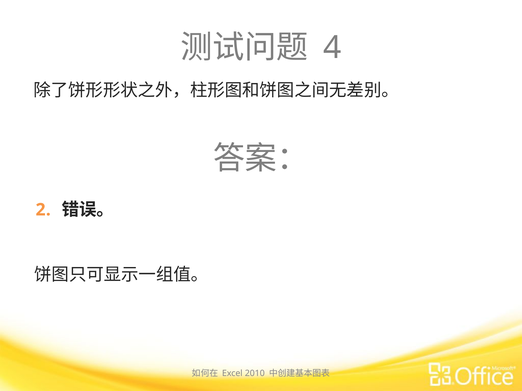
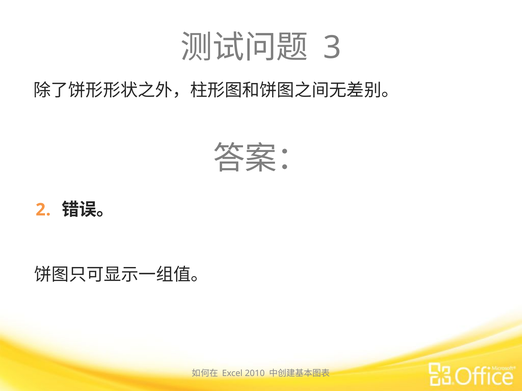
4: 4 -> 3
